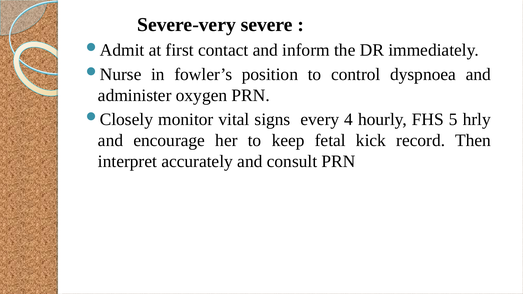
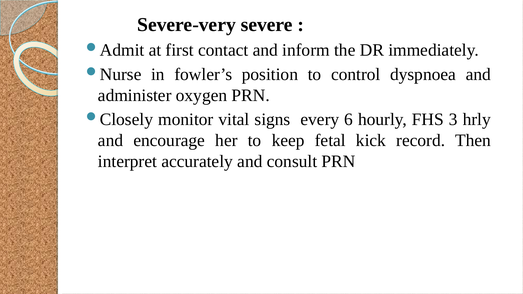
4: 4 -> 6
5: 5 -> 3
